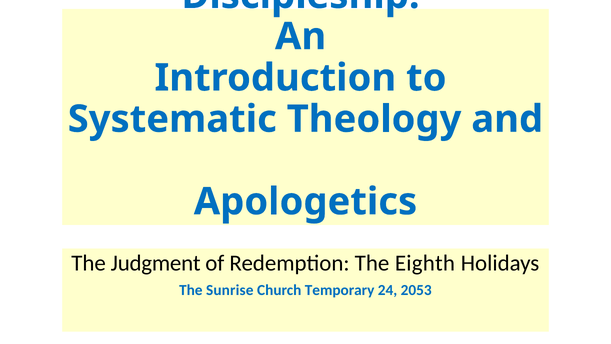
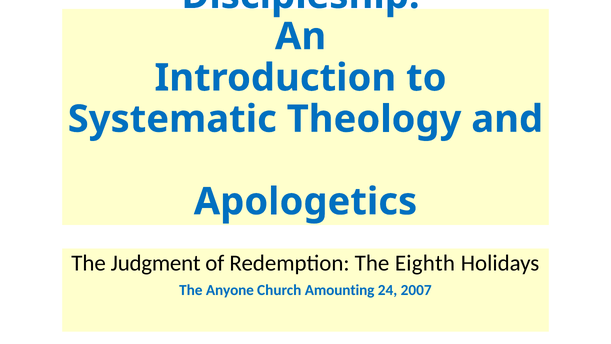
Sunrise: Sunrise -> Anyone
Temporary: Temporary -> Amounting
2053: 2053 -> 2007
